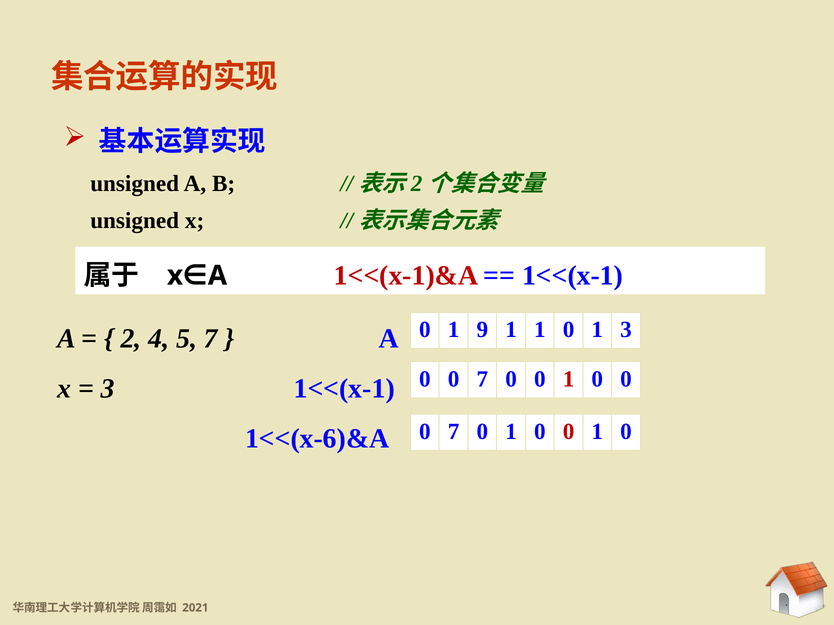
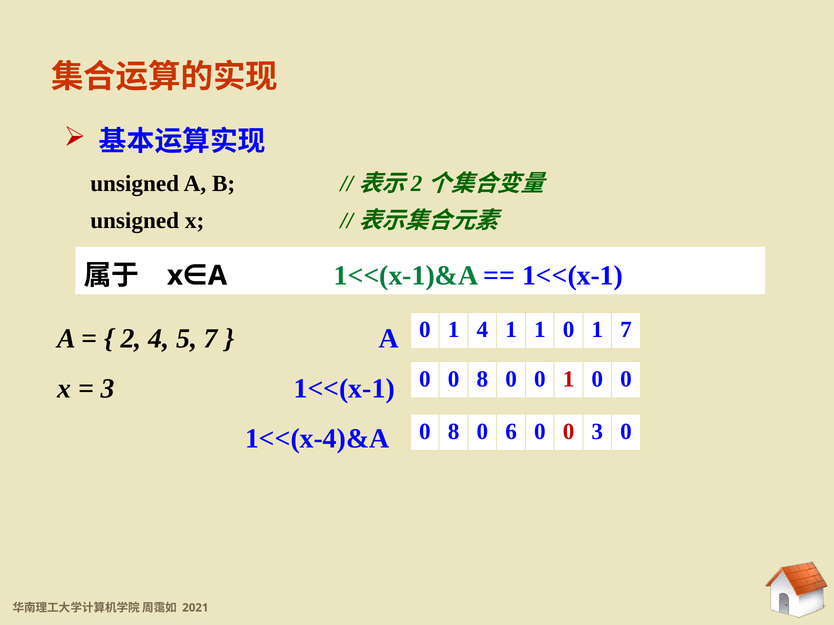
1<<(x-1)&A colour: red -> green
1 9: 9 -> 4
1 3: 3 -> 7
7 at (482, 379): 7 -> 8
7 at (454, 432): 7 -> 8
1 at (511, 432): 1 -> 6
1 at (597, 432): 1 -> 3
1<<(x-6)&A: 1<<(x-6)&A -> 1<<(x-4)&A
